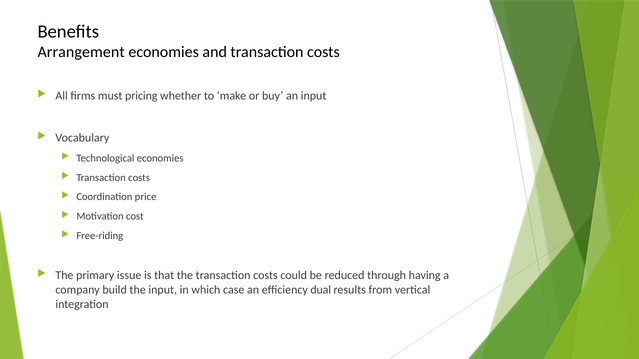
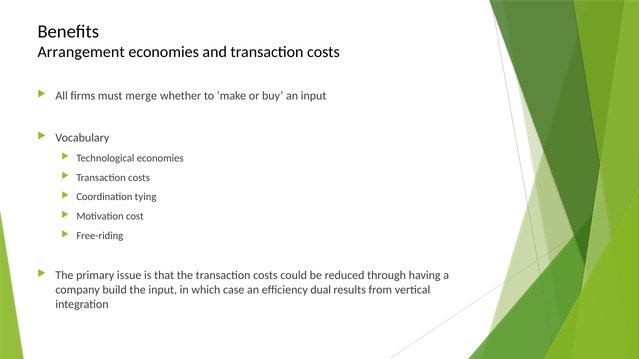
pricing: pricing -> merge
price: price -> tying
